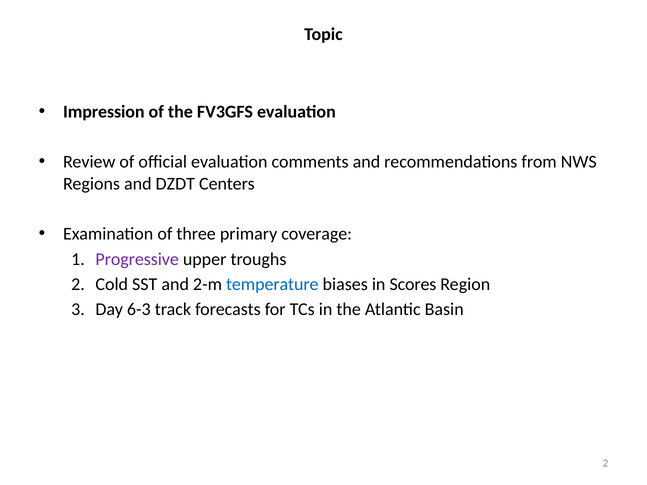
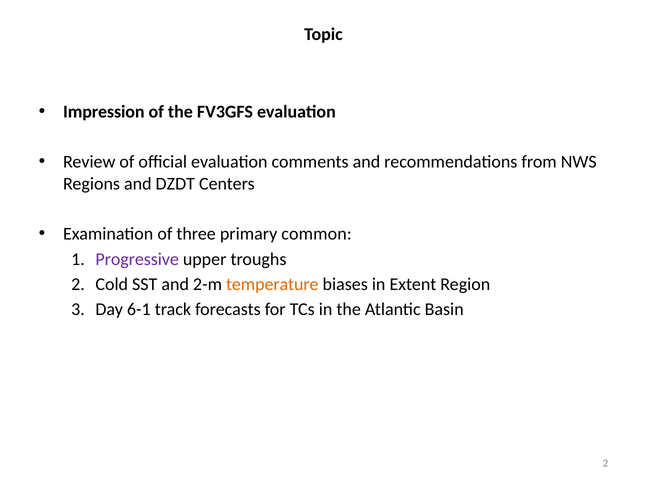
coverage: coverage -> common
temperature colour: blue -> orange
Scores: Scores -> Extent
6-3: 6-3 -> 6-1
